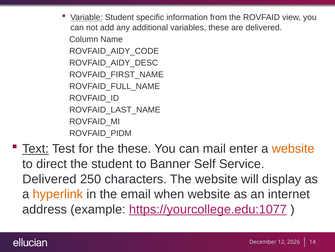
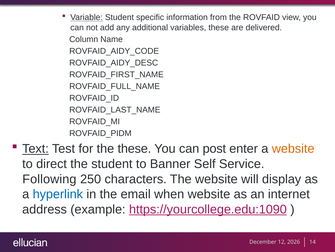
mail: mail -> post
Delivered at (49, 179): Delivered -> Following
hyperlink colour: orange -> blue
https://yourcollege.edu:1077: https://yourcollege.edu:1077 -> https://yourcollege.edu:1090
